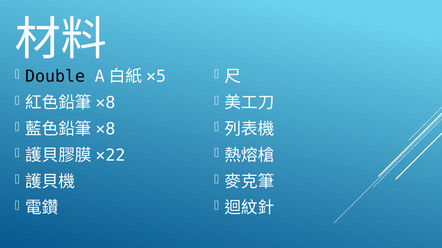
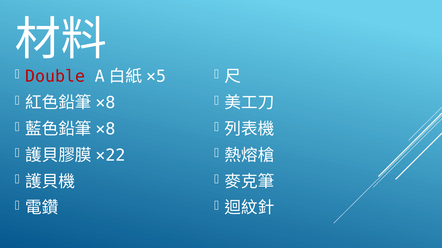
Double colour: black -> red
